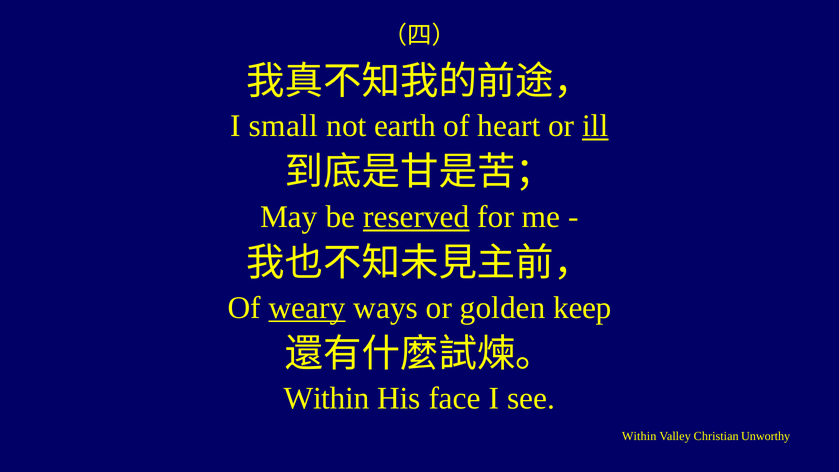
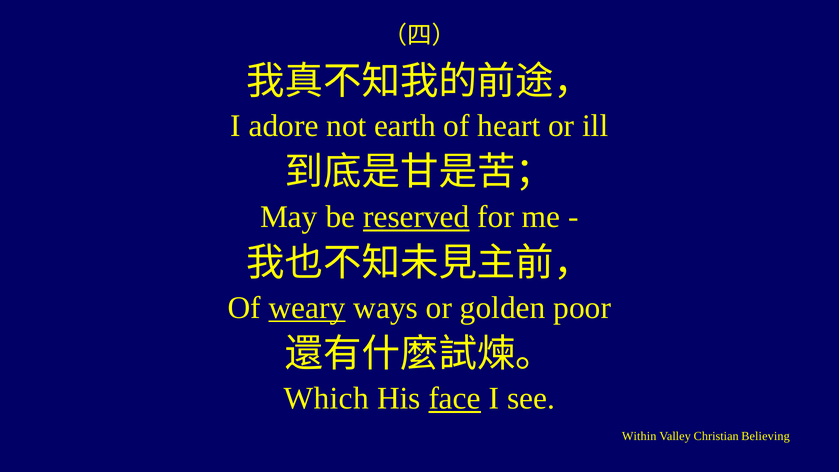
small: small -> adore
ill underline: present -> none
keep: keep -> poor
Within at (327, 399): Within -> Which
face underline: none -> present
Unworthy: Unworthy -> Believing
